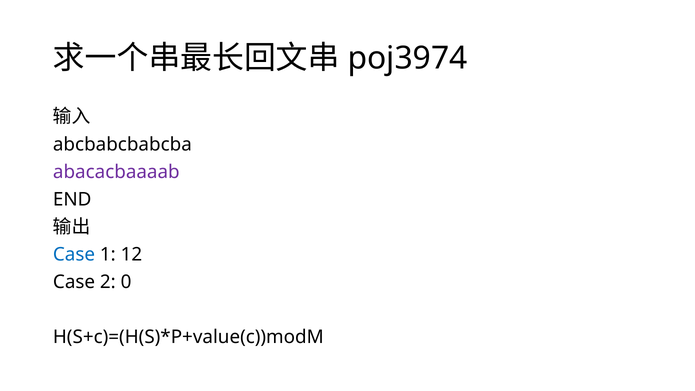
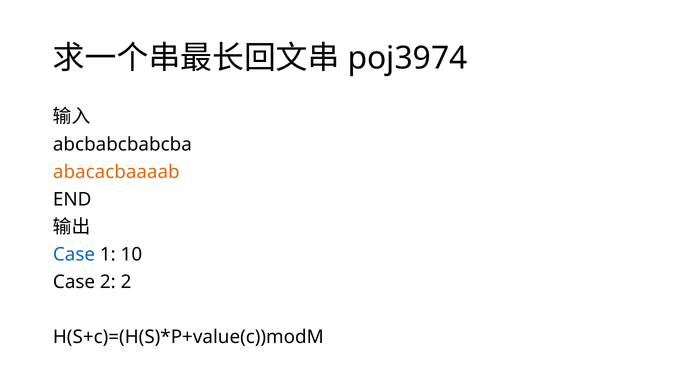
abacacbaaaab colour: purple -> orange
12: 12 -> 10
2 0: 0 -> 2
